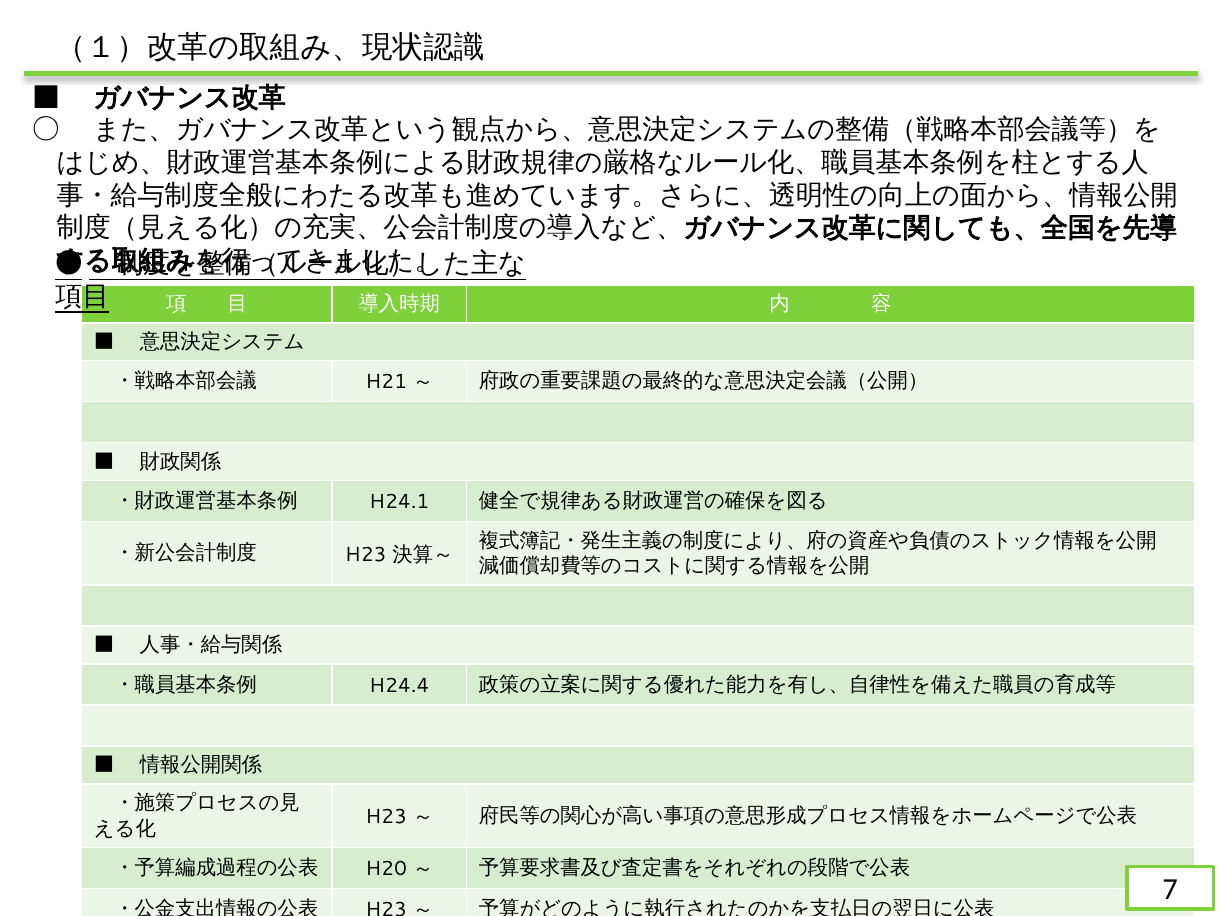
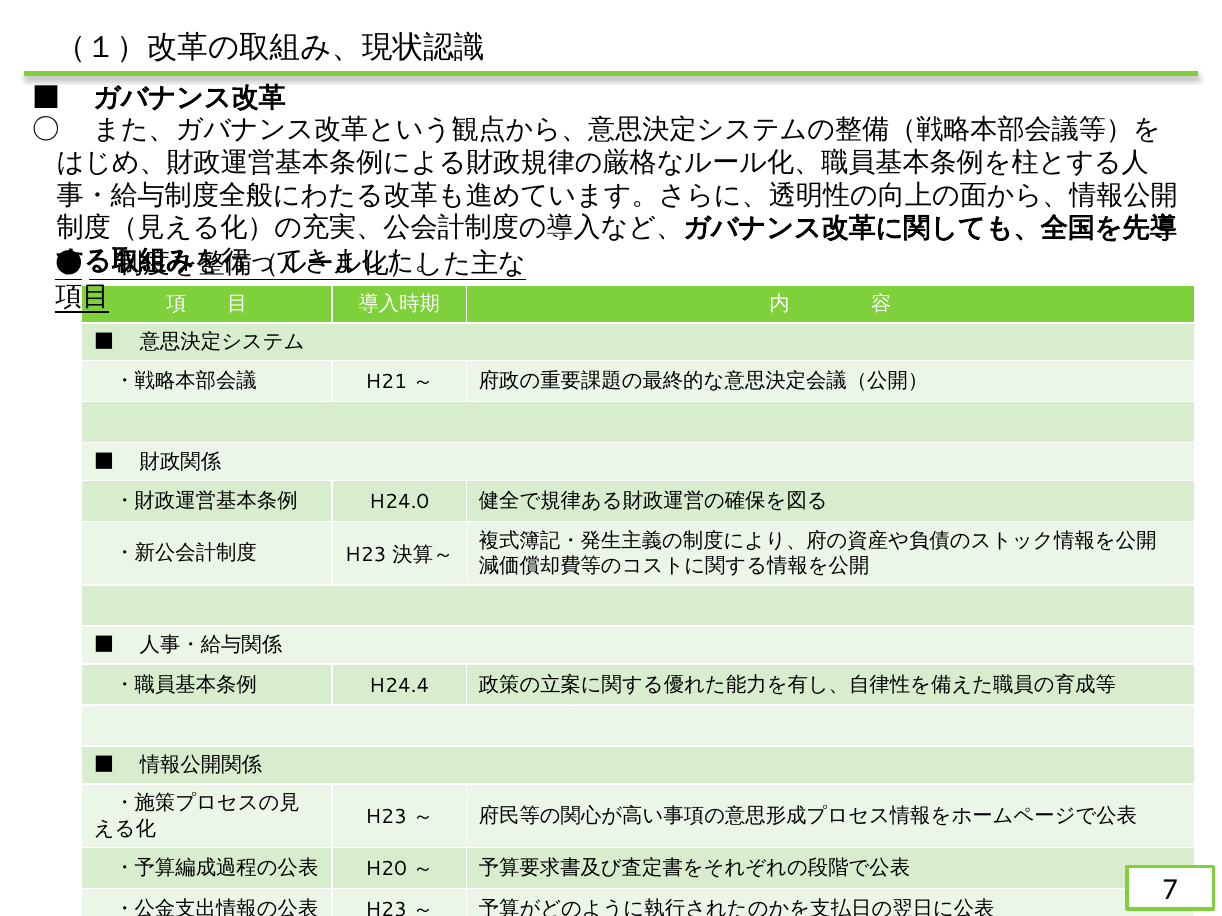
H24.1: H24.1 -> H24.0
